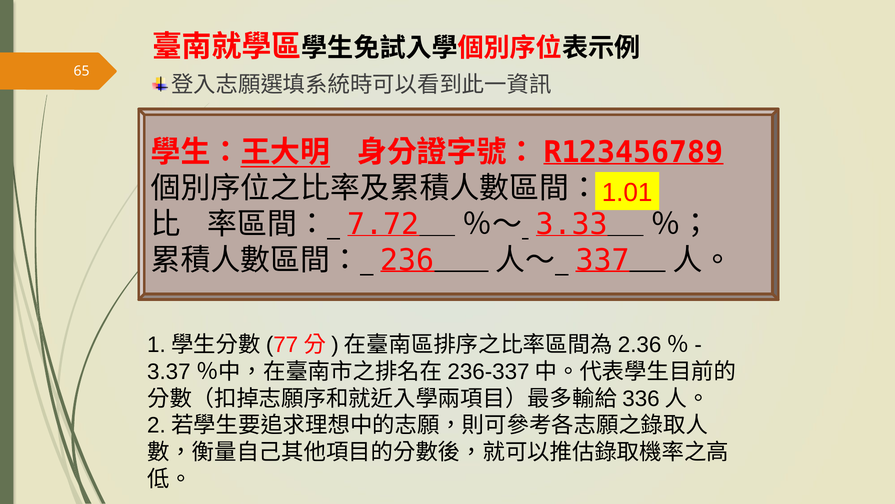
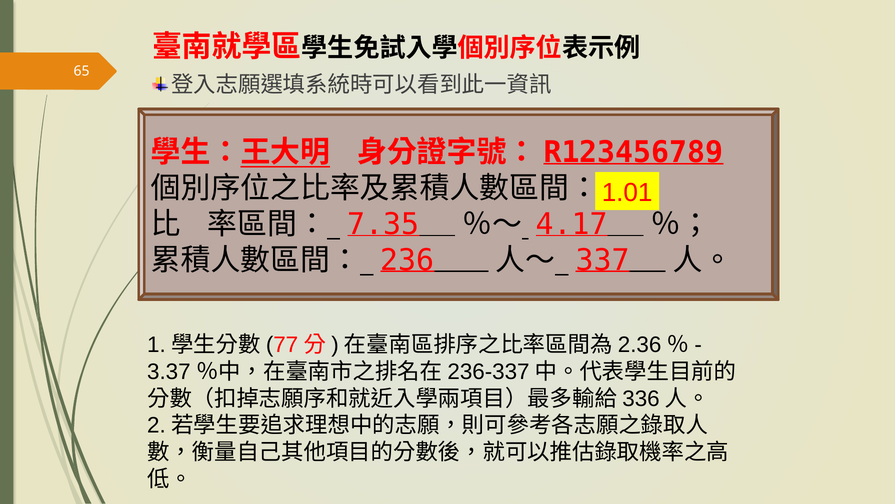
7.72: 7.72 -> 7.35
3.33: 3.33 -> 4.17
